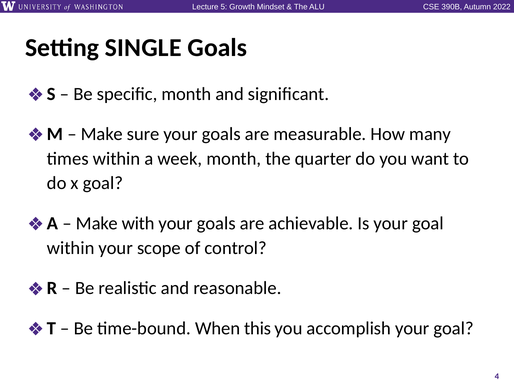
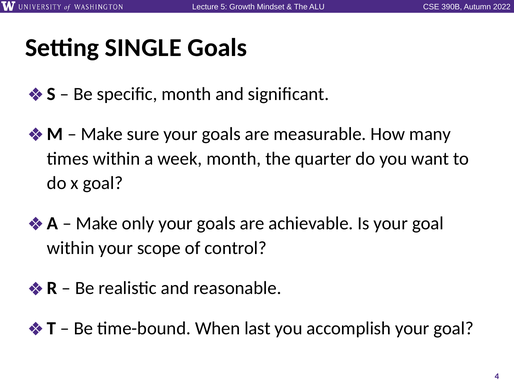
with: with -> only
this: this -> last
